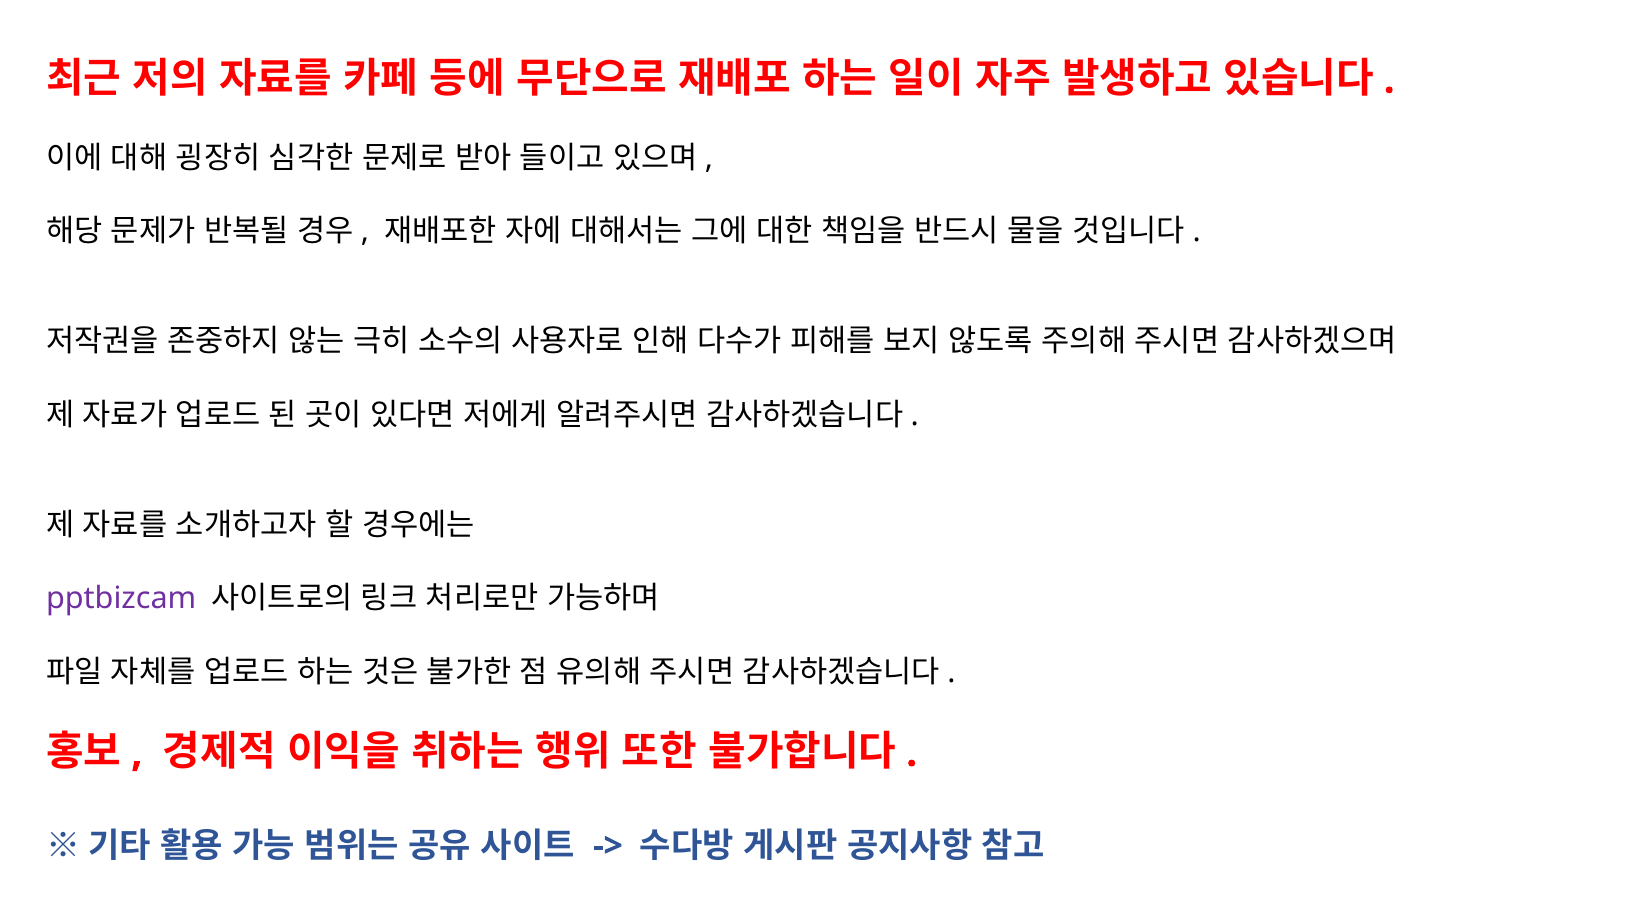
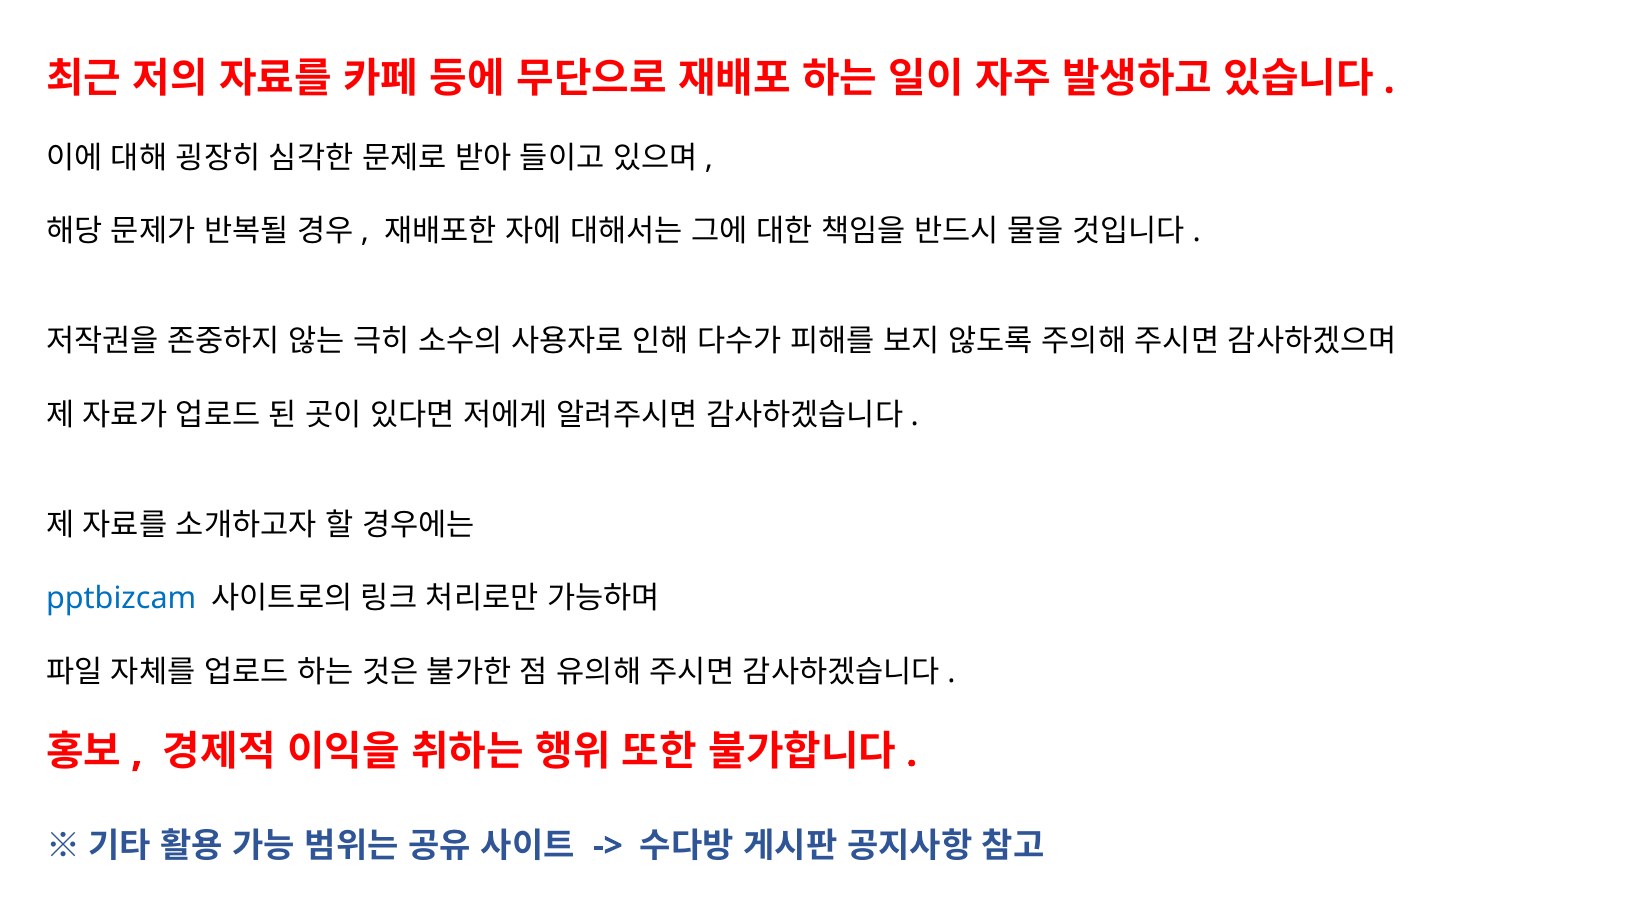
pptbizcam colour: purple -> blue
